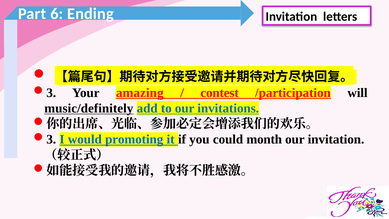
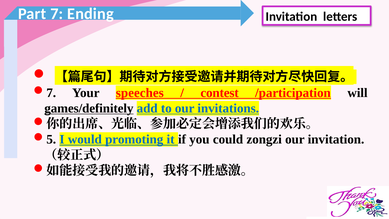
Part 6: 6 -> 7
3 at (51, 93): 3 -> 7
amazing: amazing -> speeches
music/definitely: music/definitely -> games/definitely
3 at (51, 139): 3 -> 5
month: month -> zongzi
